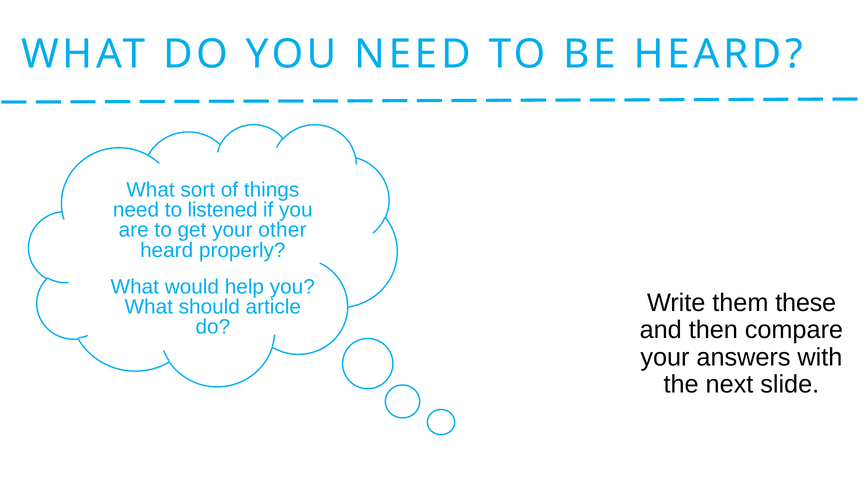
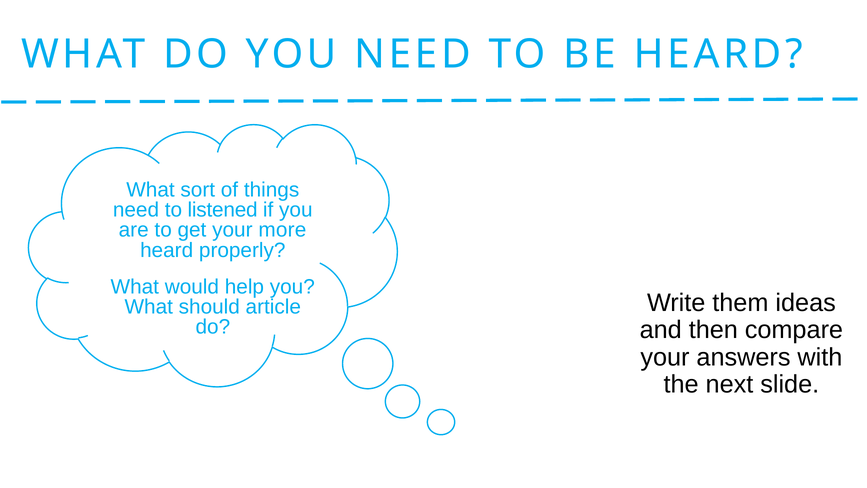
other: other -> more
these: these -> ideas
